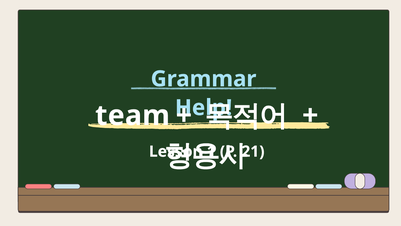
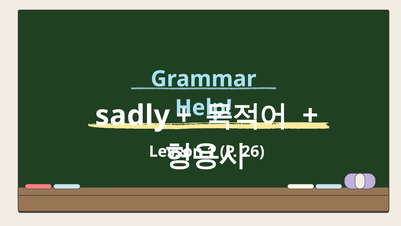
team: team -> sadly
21: 21 -> 26
